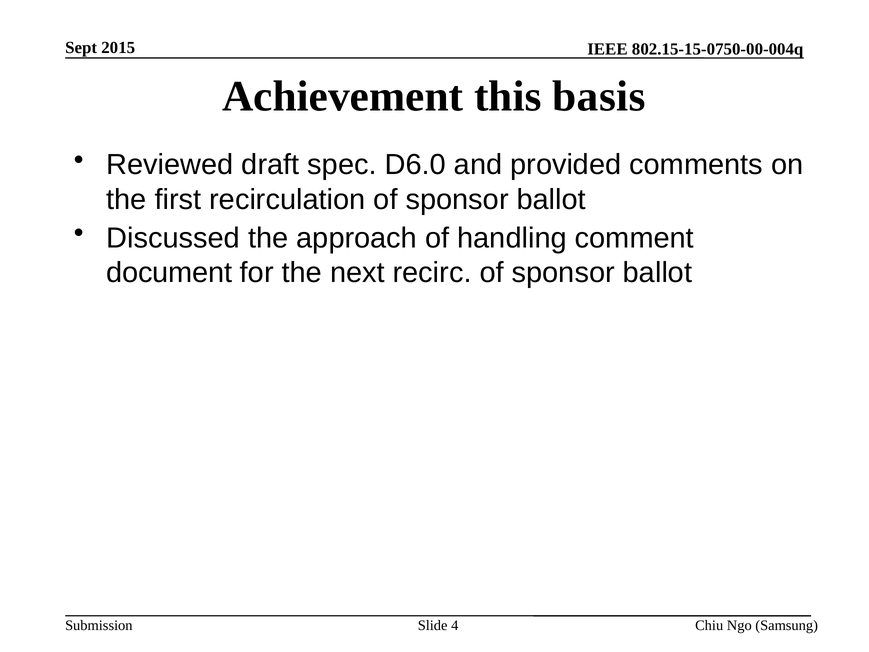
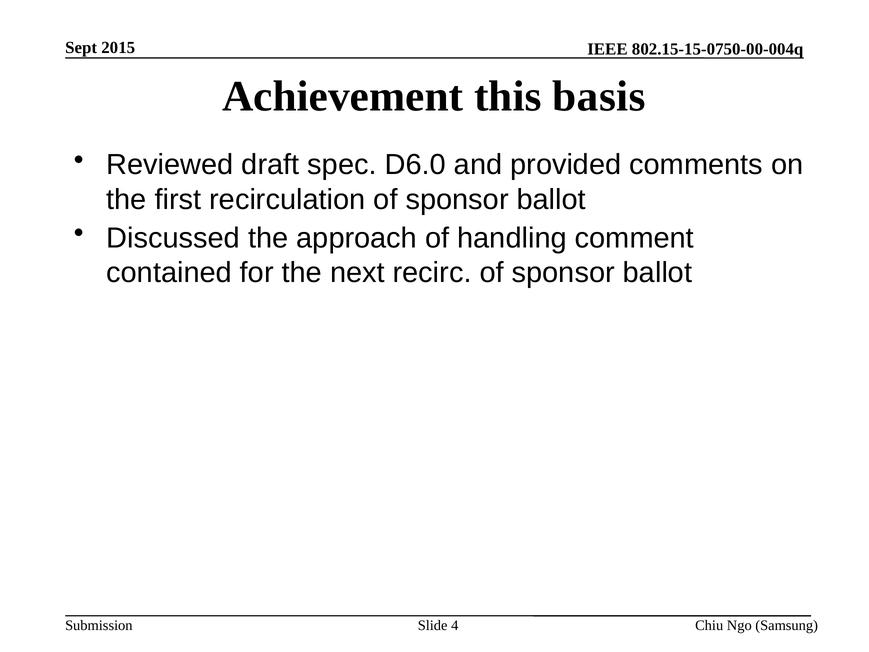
document: document -> contained
